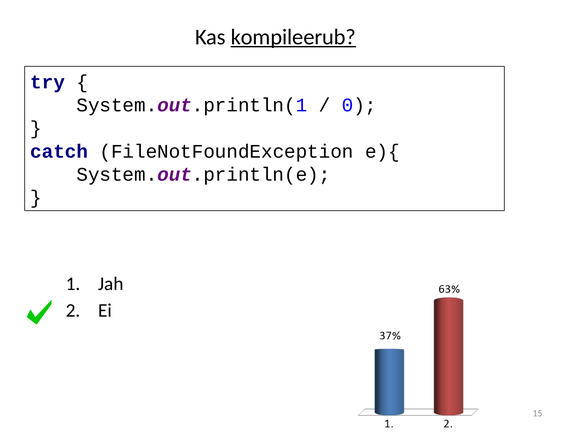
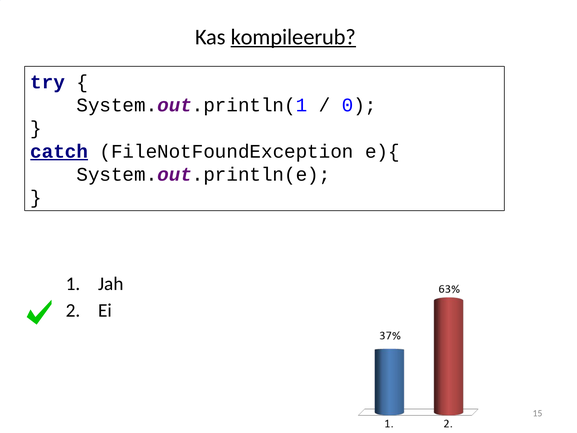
catch underline: none -> present
